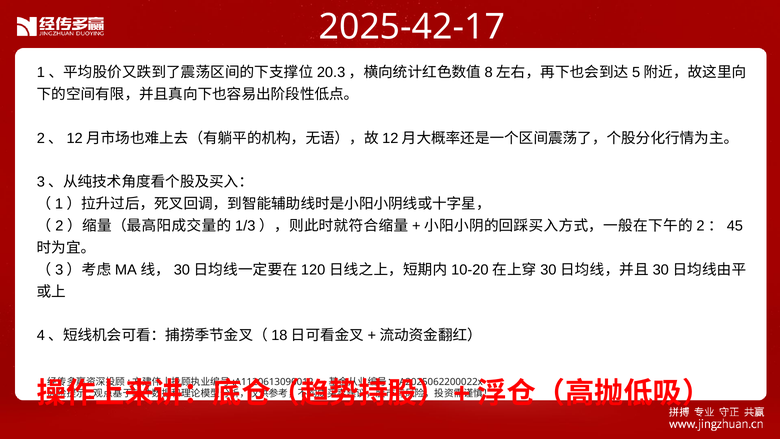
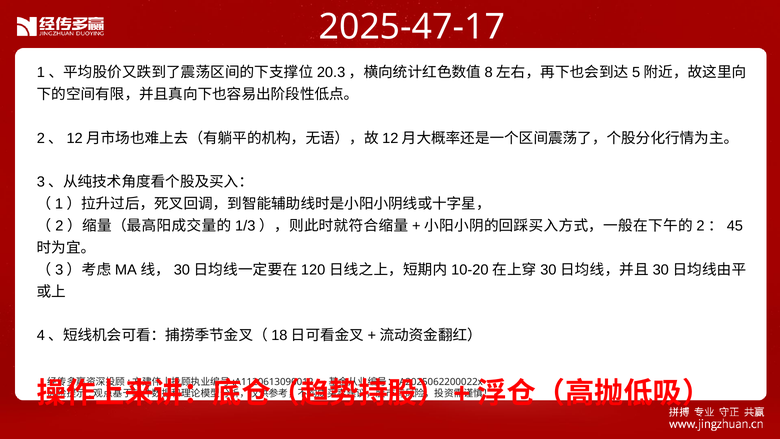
2025-42-17: 2025-42-17 -> 2025-47-17
